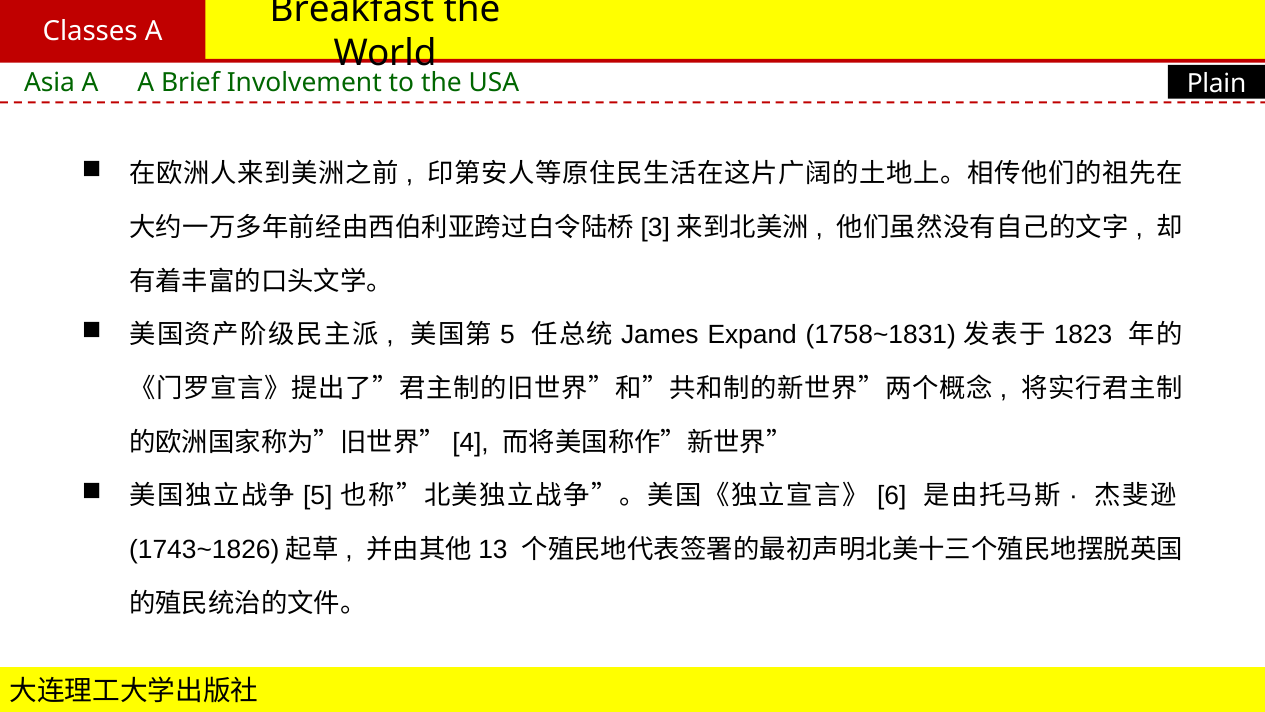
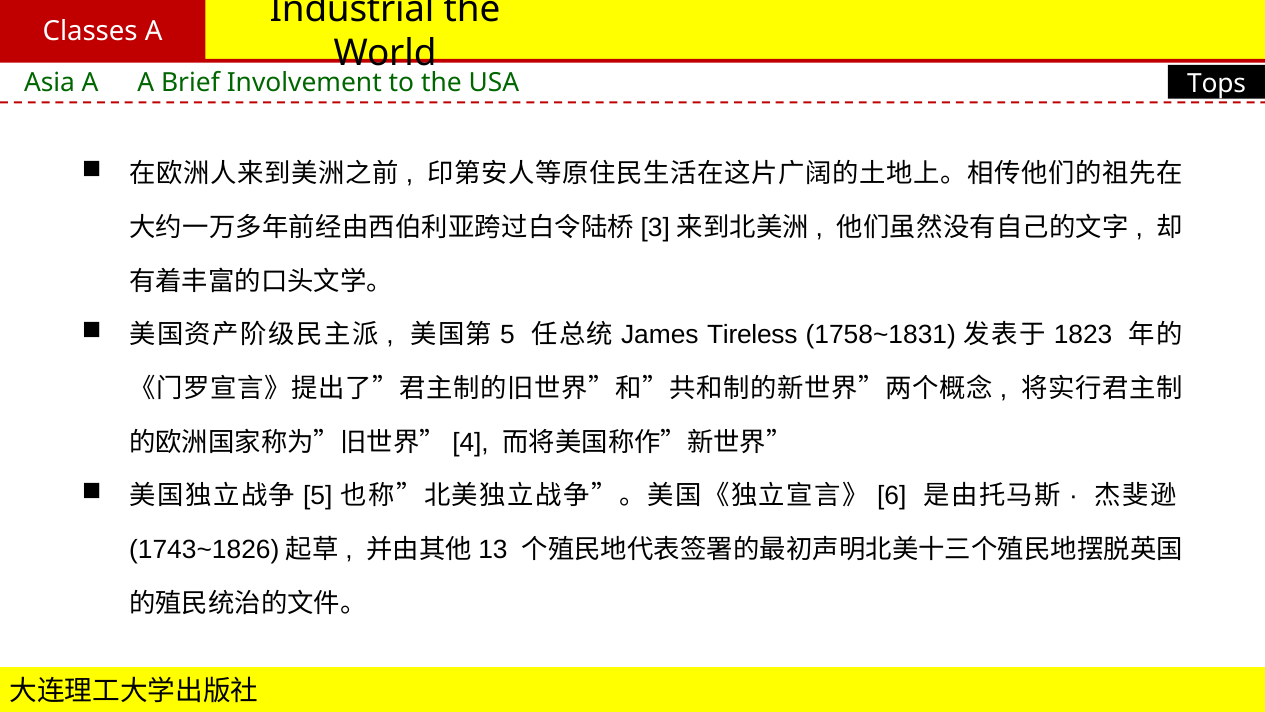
Breakfast: Breakfast -> Industrial
Plain: Plain -> Tops
Expand: Expand -> Tireless
